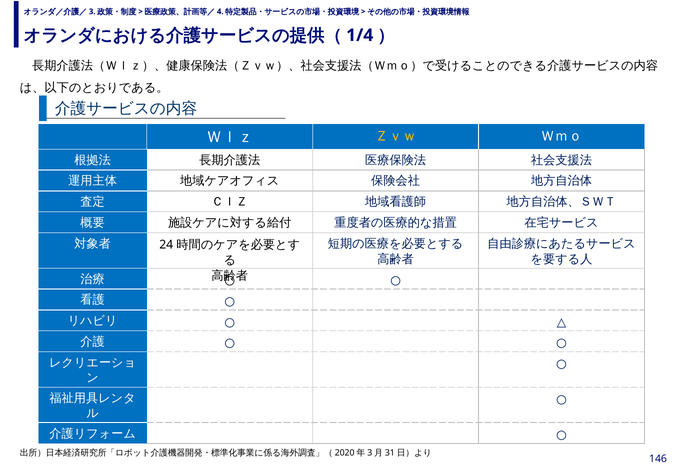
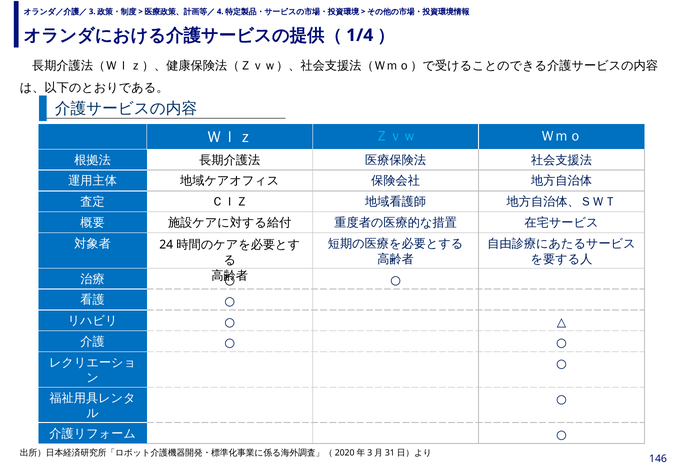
Ｚｖｗ colour: yellow -> light blue
